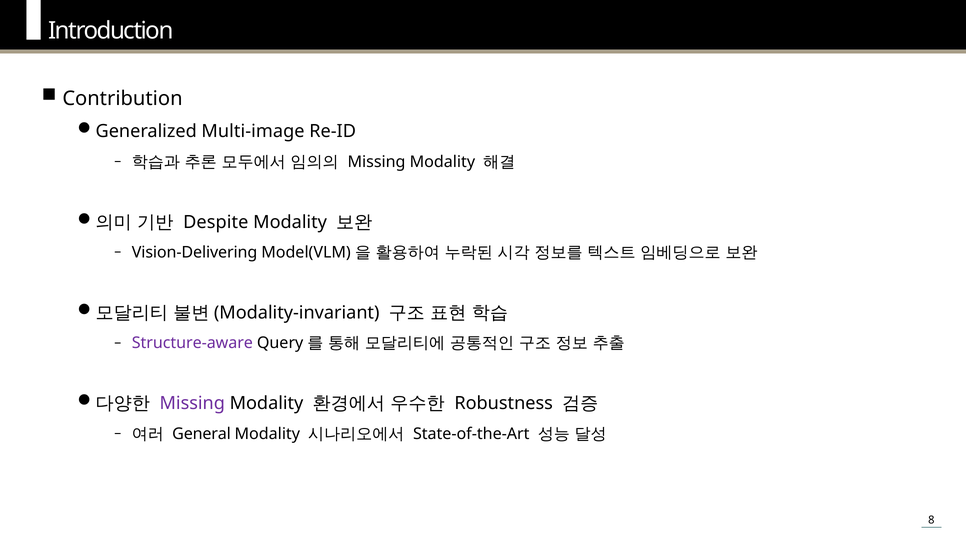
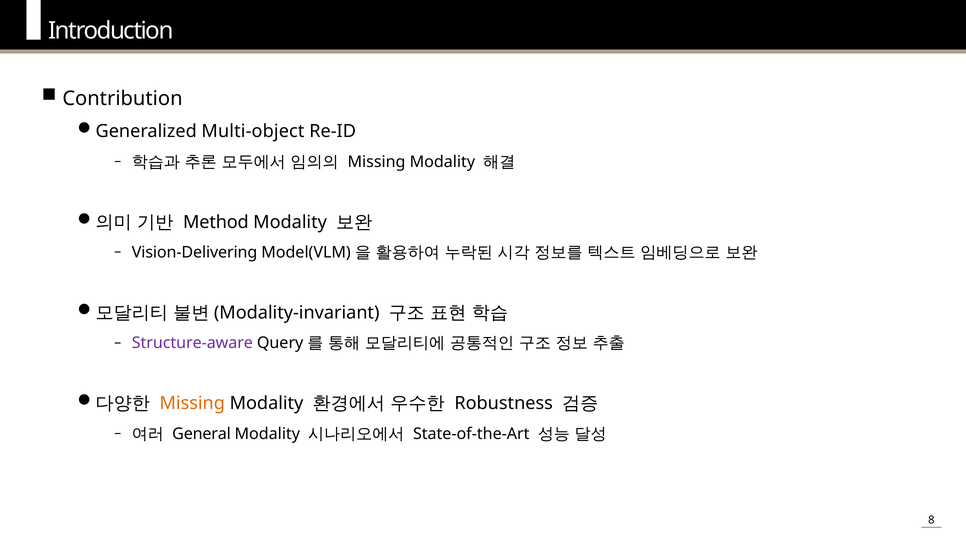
Multi-image: Multi-image -> Multi-object
Despite: Despite -> Method
Missing at (192, 403) colour: purple -> orange
